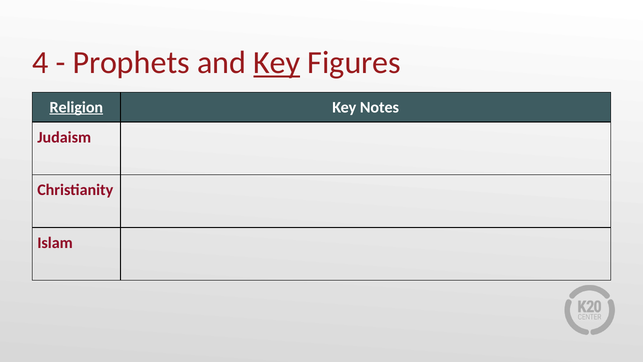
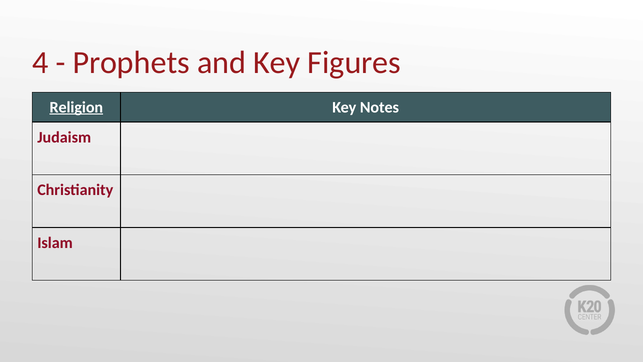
Key at (277, 63) underline: present -> none
